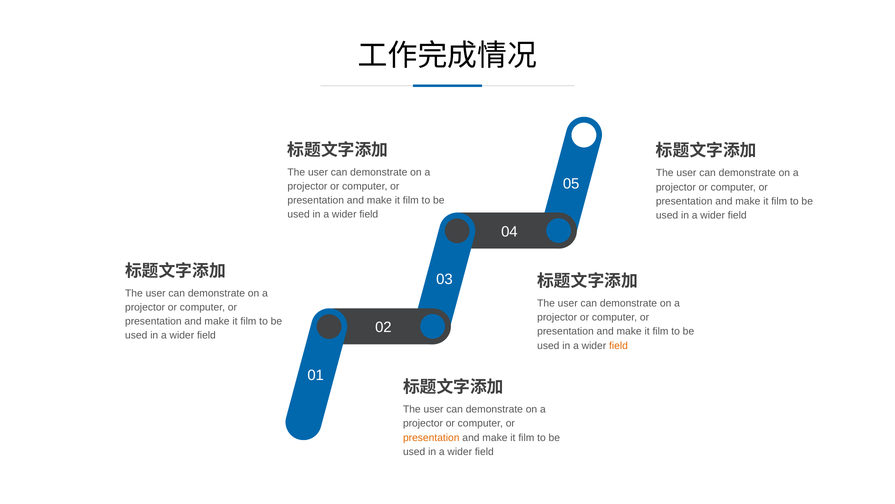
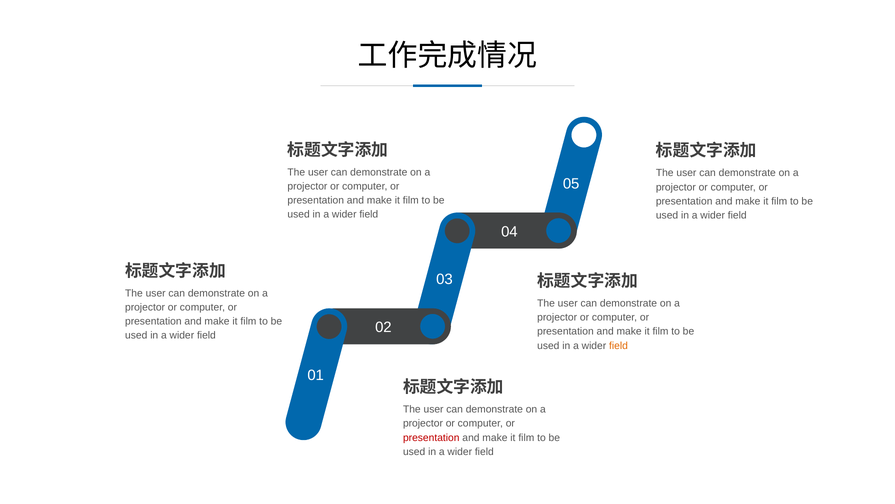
presentation at (431, 437) colour: orange -> red
